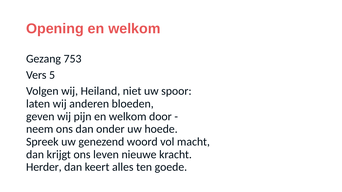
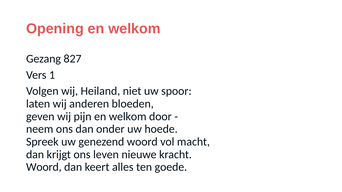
753: 753 -> 827
5: 5 -> 1
Herder at (44, 167): Herder -> Woord
